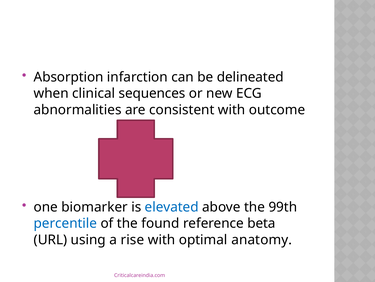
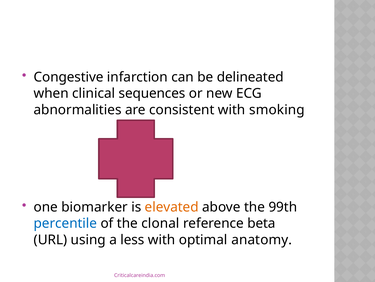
Absorption: Absorption -> Congestive
outcome: outcome -> smoking
elevated colour: blue -> orange
found: found -> clonal
rise: rise -> less
